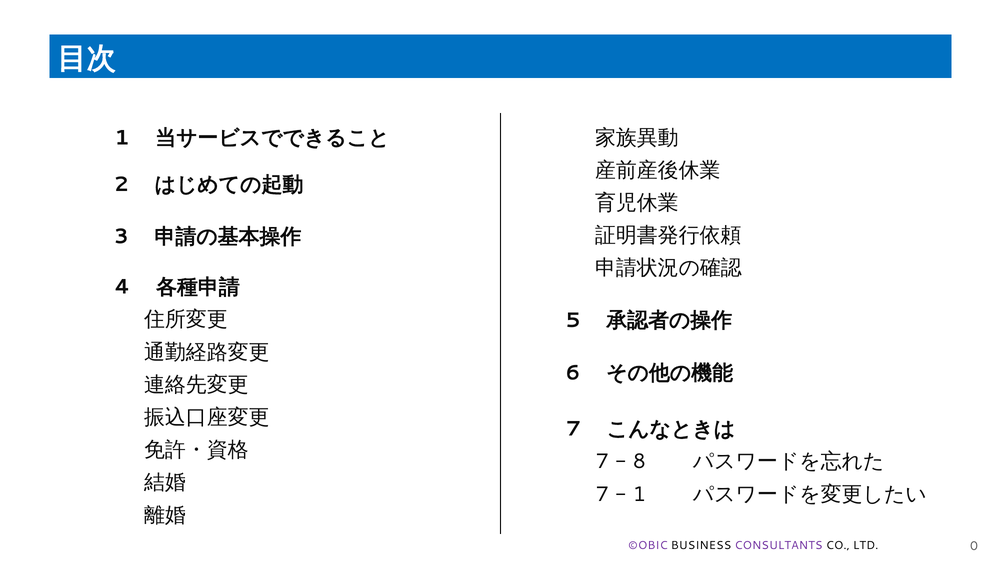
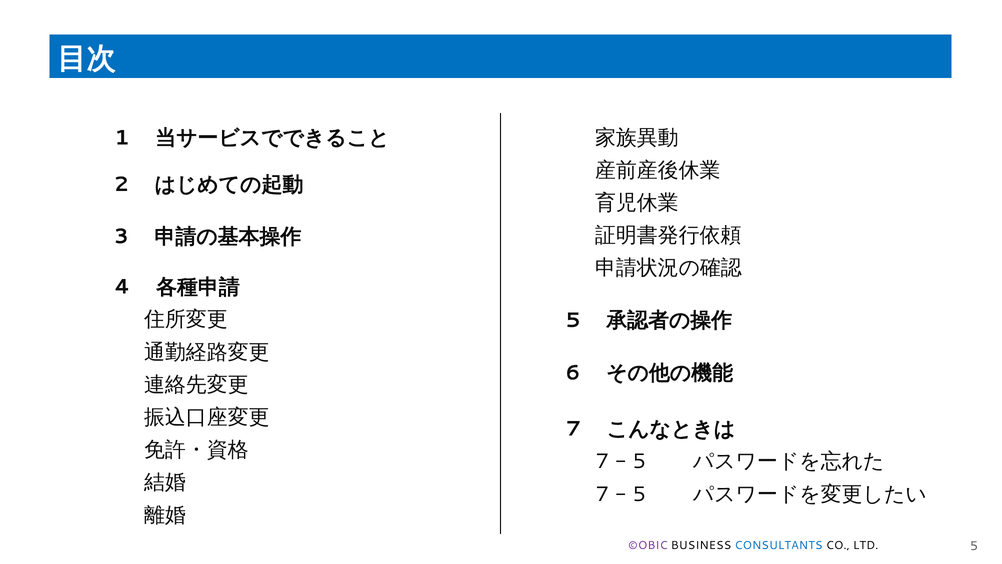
8 at (639, 461): 8 -> 5
1 at (639, 494): 1 -> 5
CONSULTANTS colour: purple -> blue
LTD 0: 0 -> 5
